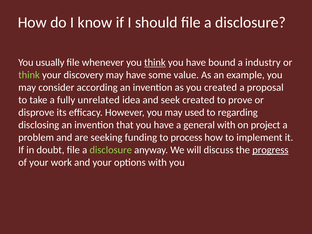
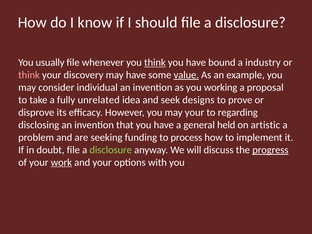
think at (29, 75) colour: light green -> pink
value underline: none -> present
according: according -> individual
you created: created -> working
seek created: created -> designs
may used: used -> your
general with: with -> held
project: project -> artistic
work underline: none -> present
